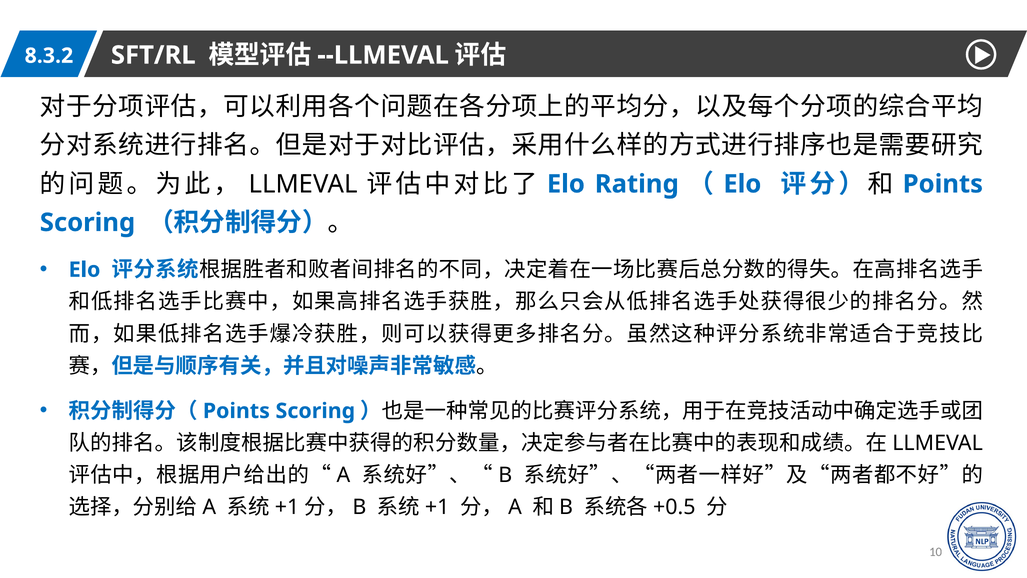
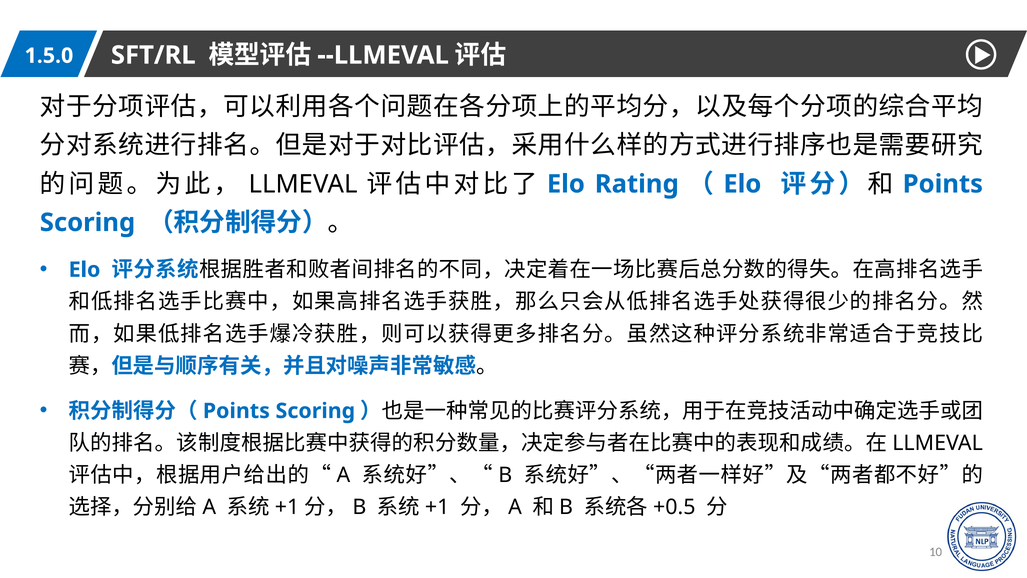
8.3.2: 8.3.2 -> 1.5.0
